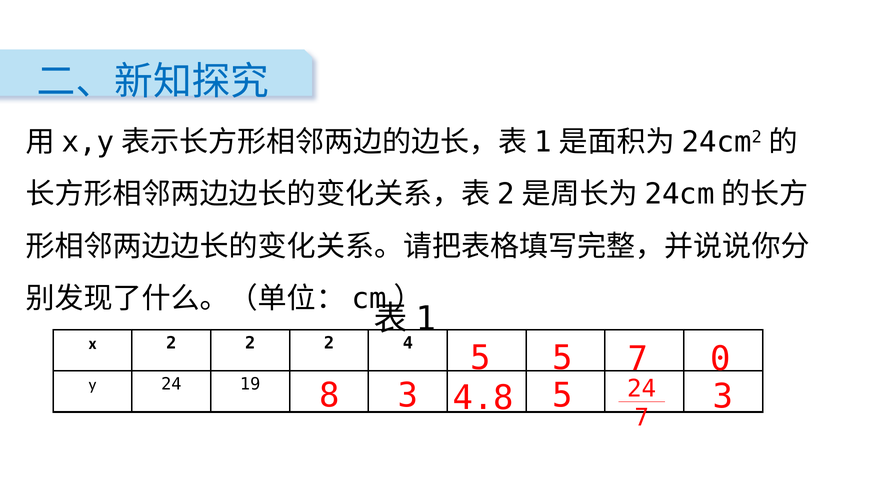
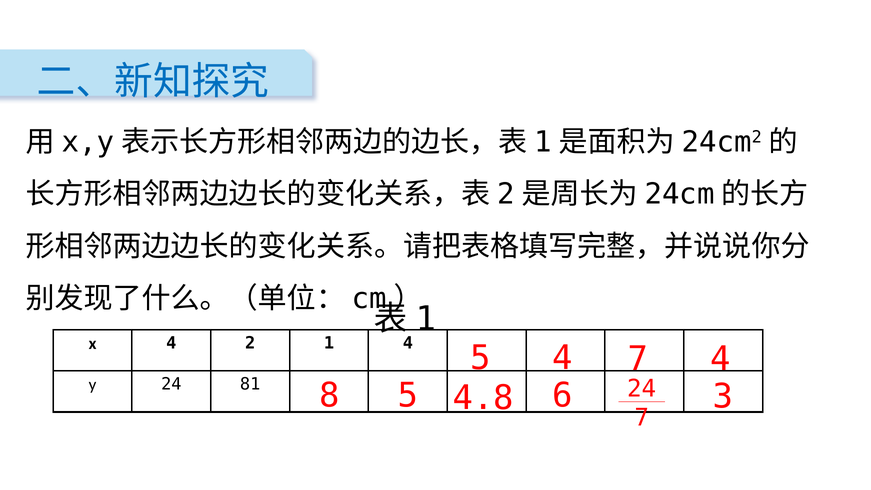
x 2: 2 -> 4
2 at (329, 343): 2 -> 1
5 5: 5 -> 4
7 0: 0 -> 4
19: 19 -> 81
8 3: 3 -> 5
4.8 5: 5 -> 6
